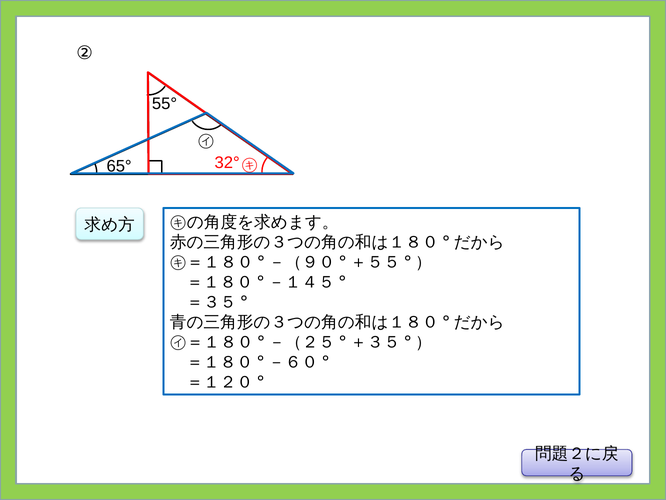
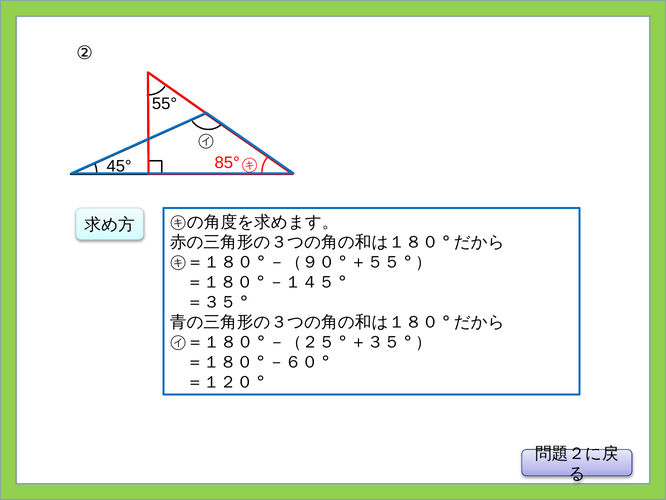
32°: 32° -> 85°
65°: 65° -> 45°
